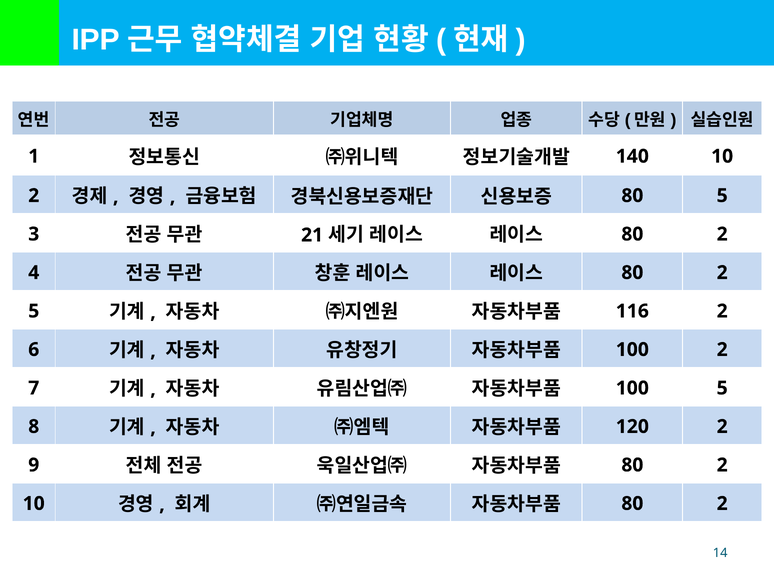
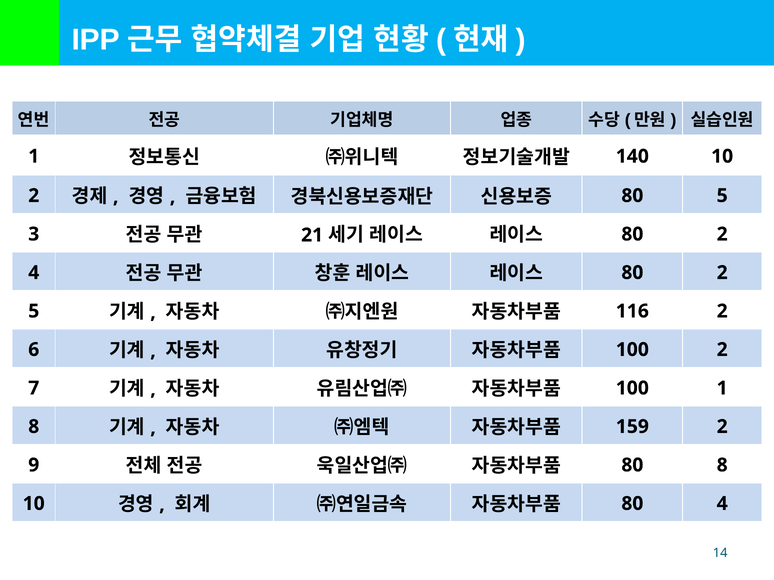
100 5: 5 -> 1
120: 120 -> 159
2 at (722, 465): 2 -> 8
2 at (722, 504): 2 -> 4
